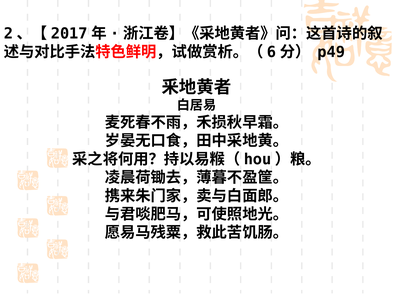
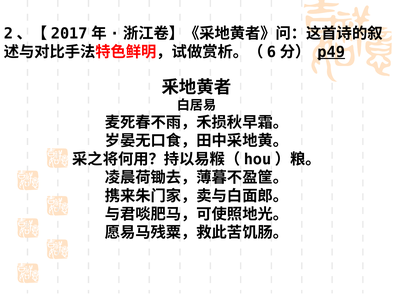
p49 underline: none -> present
